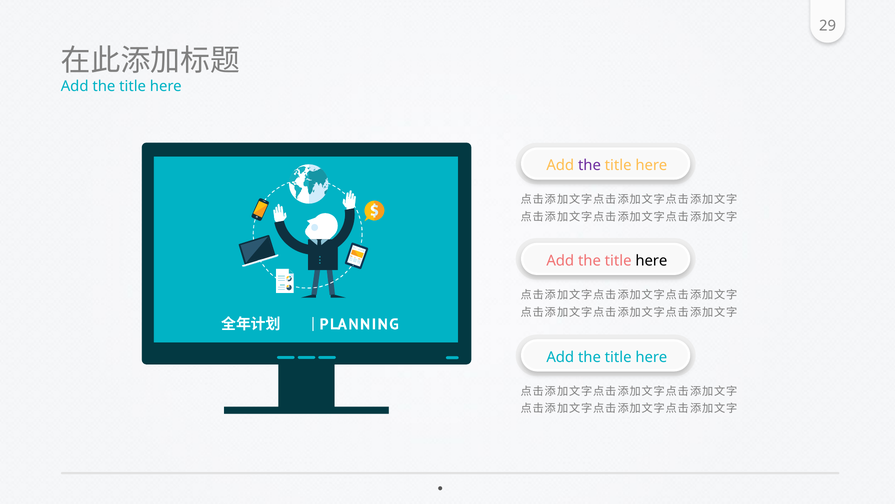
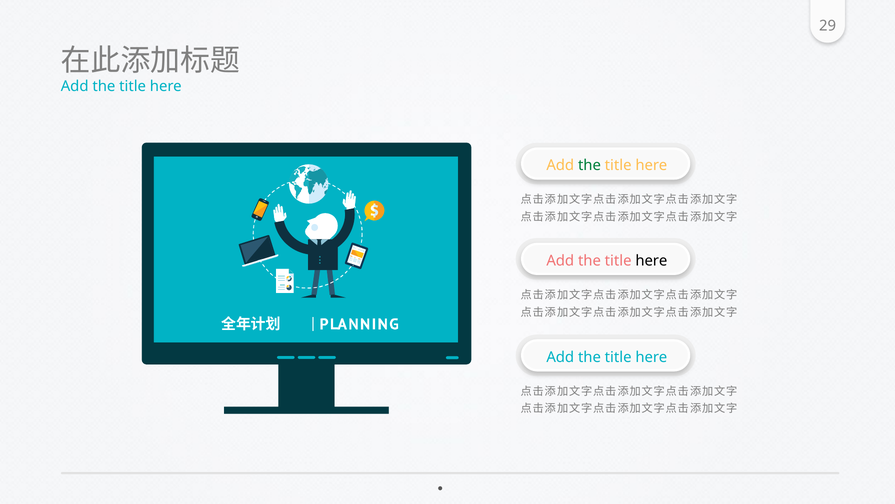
the at (589, 165) colour: purple -> green
